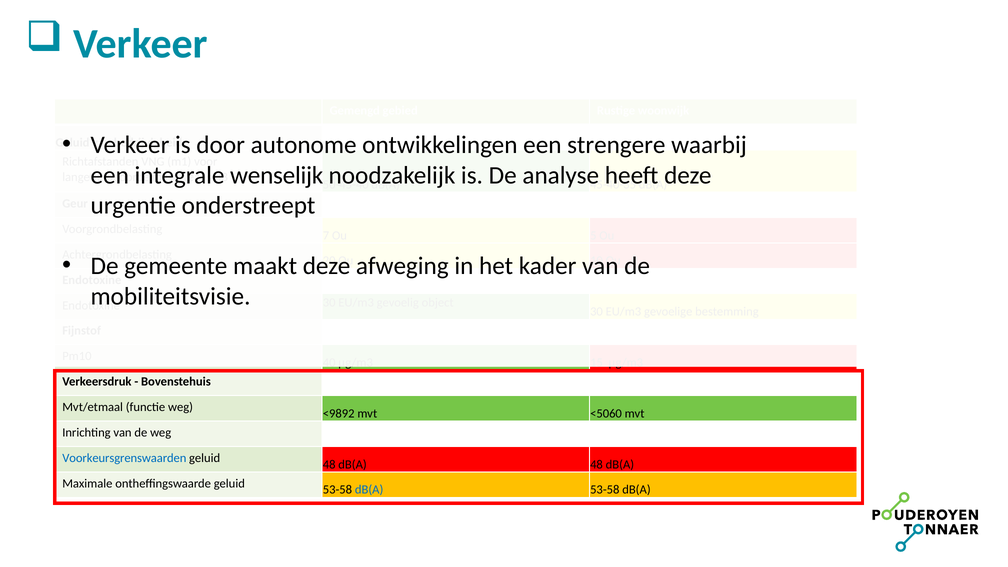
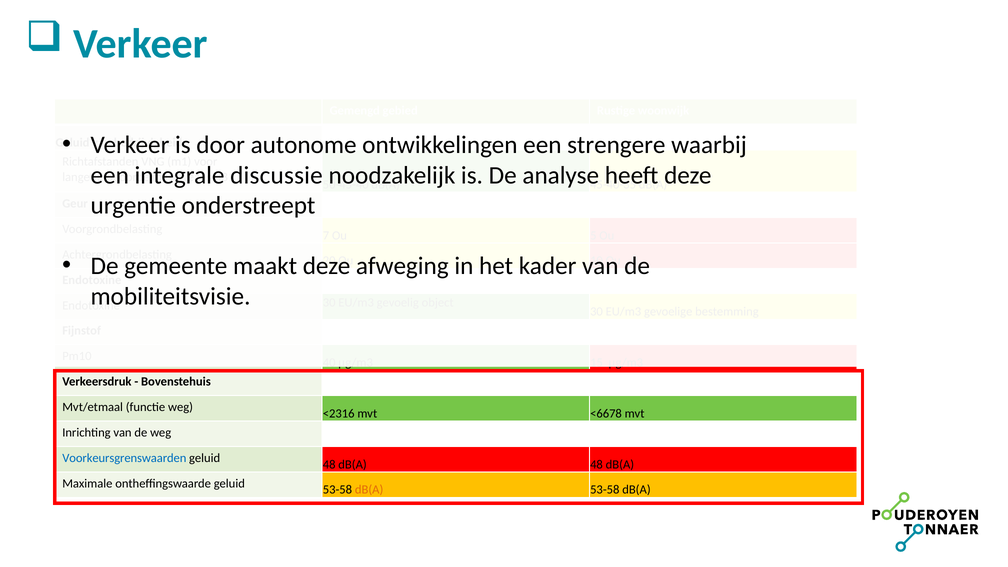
wenselijk: wenselijk -> discussie
<9892: <9892 -> <2316
<5060: <5060 -> <6678
dB(A at (369, 490) colour: blue -> orange
